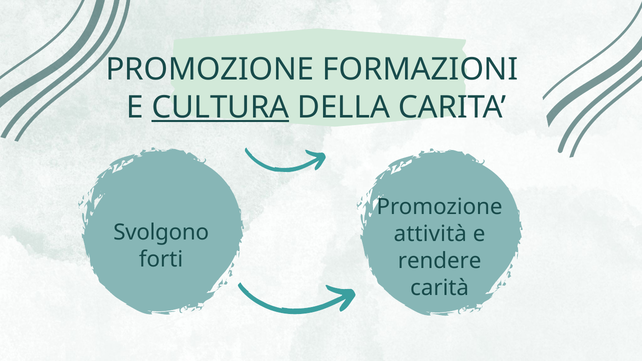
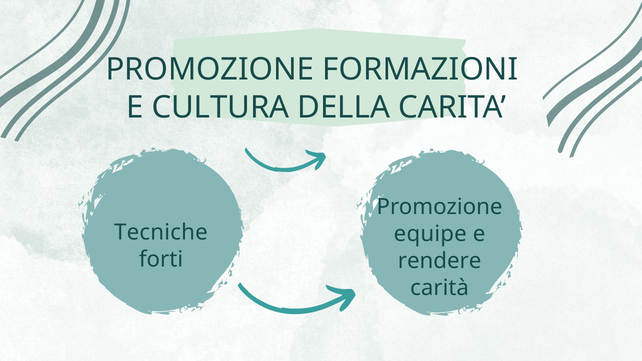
CULTURA underline: present -> none
Svolgono: Svolgono -> Tecniche
attività: attività -> equipe
